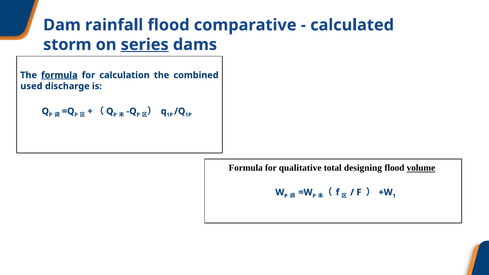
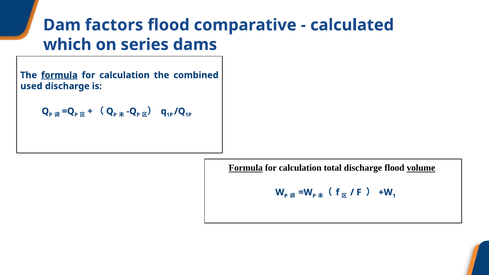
rainfall: rainfall -> factors
storm: storm -> which
series underline: present -> none
Formula at (246, 168) underline: none -> present
qualitative at (300, 168): qualitative -> calculation
total designing: designing -> discharge
